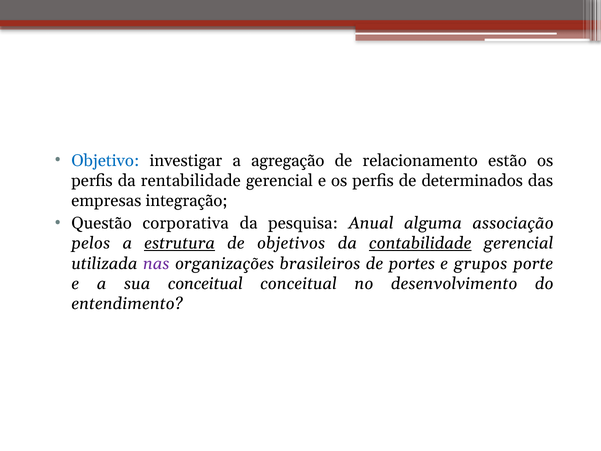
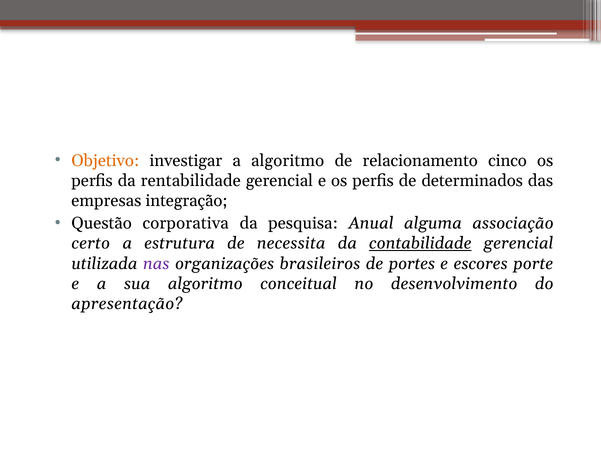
Objetivo colour: blue -> orange
a agregação: agregação -> algoritmo
estão: estão -> cinco
pelos: pelos -> certo
estrutura underline: present -> none
objetivos: objetivos -> necessita
grupos: grupos -> escores
sua conceitual: conceitual -> algoritmo
entendimento: entendimento -> apresentação
